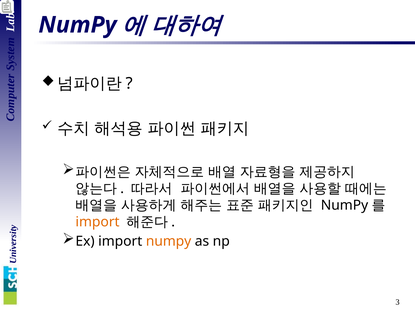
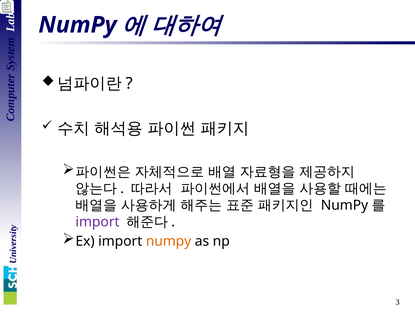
import at (98, 221) colour: orange -> purple
